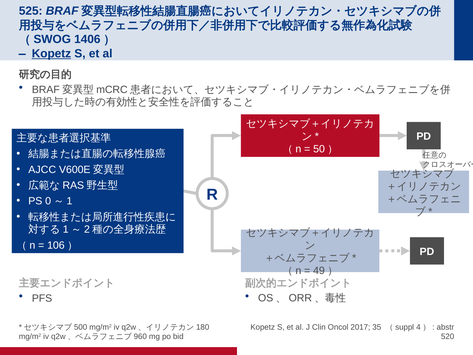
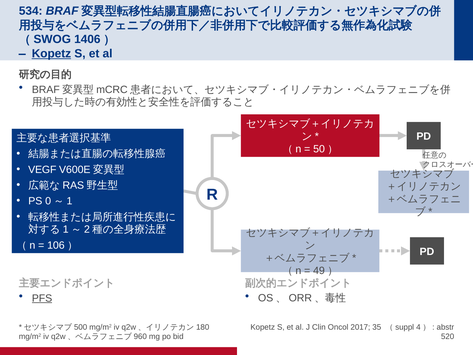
525: 525 -> 534
AJCC: AJCC -> VEGF
PFS underline: none -> present
